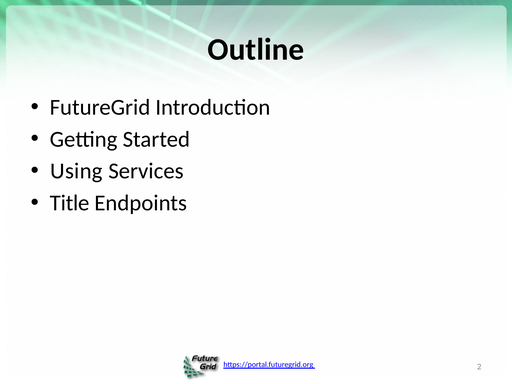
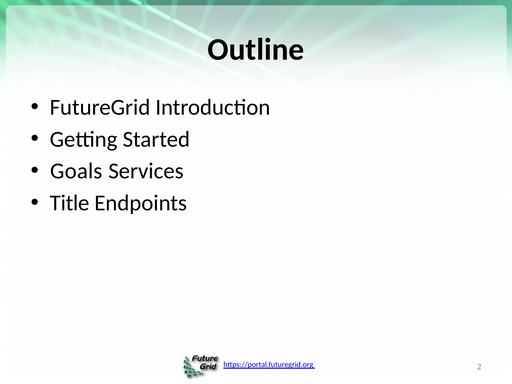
Using: Using -> Goals
